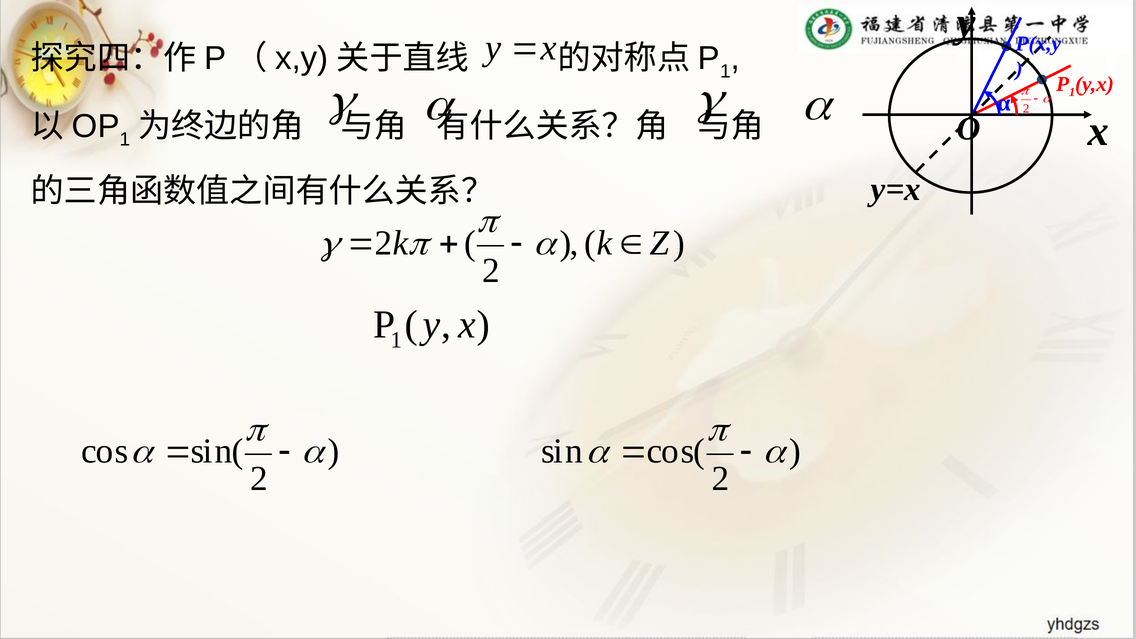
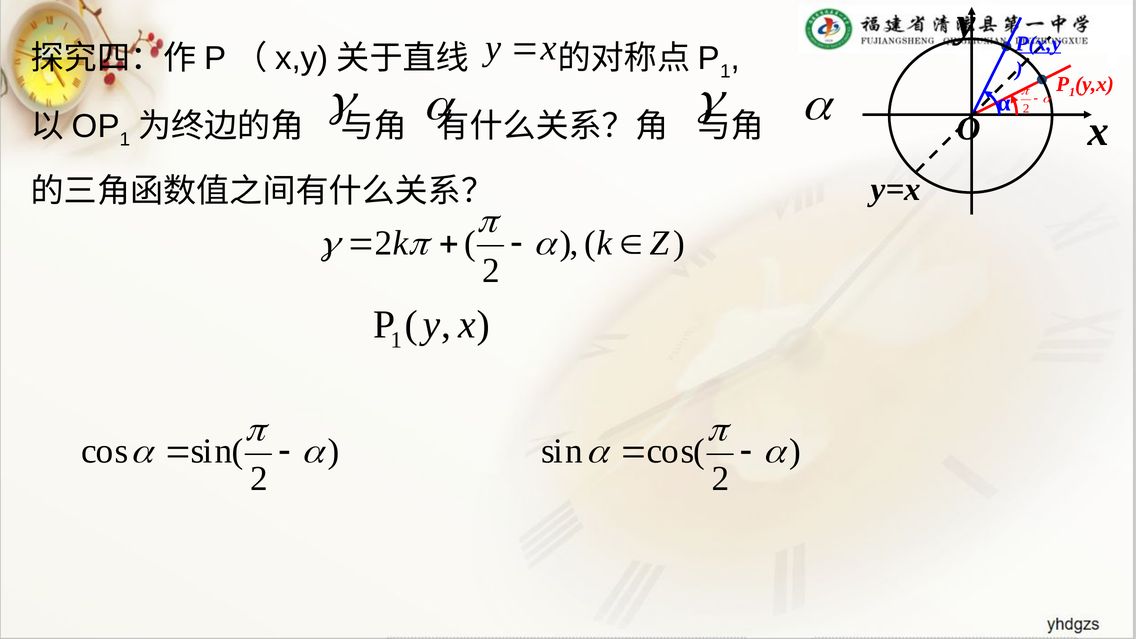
P(x,y underline: none -> present
